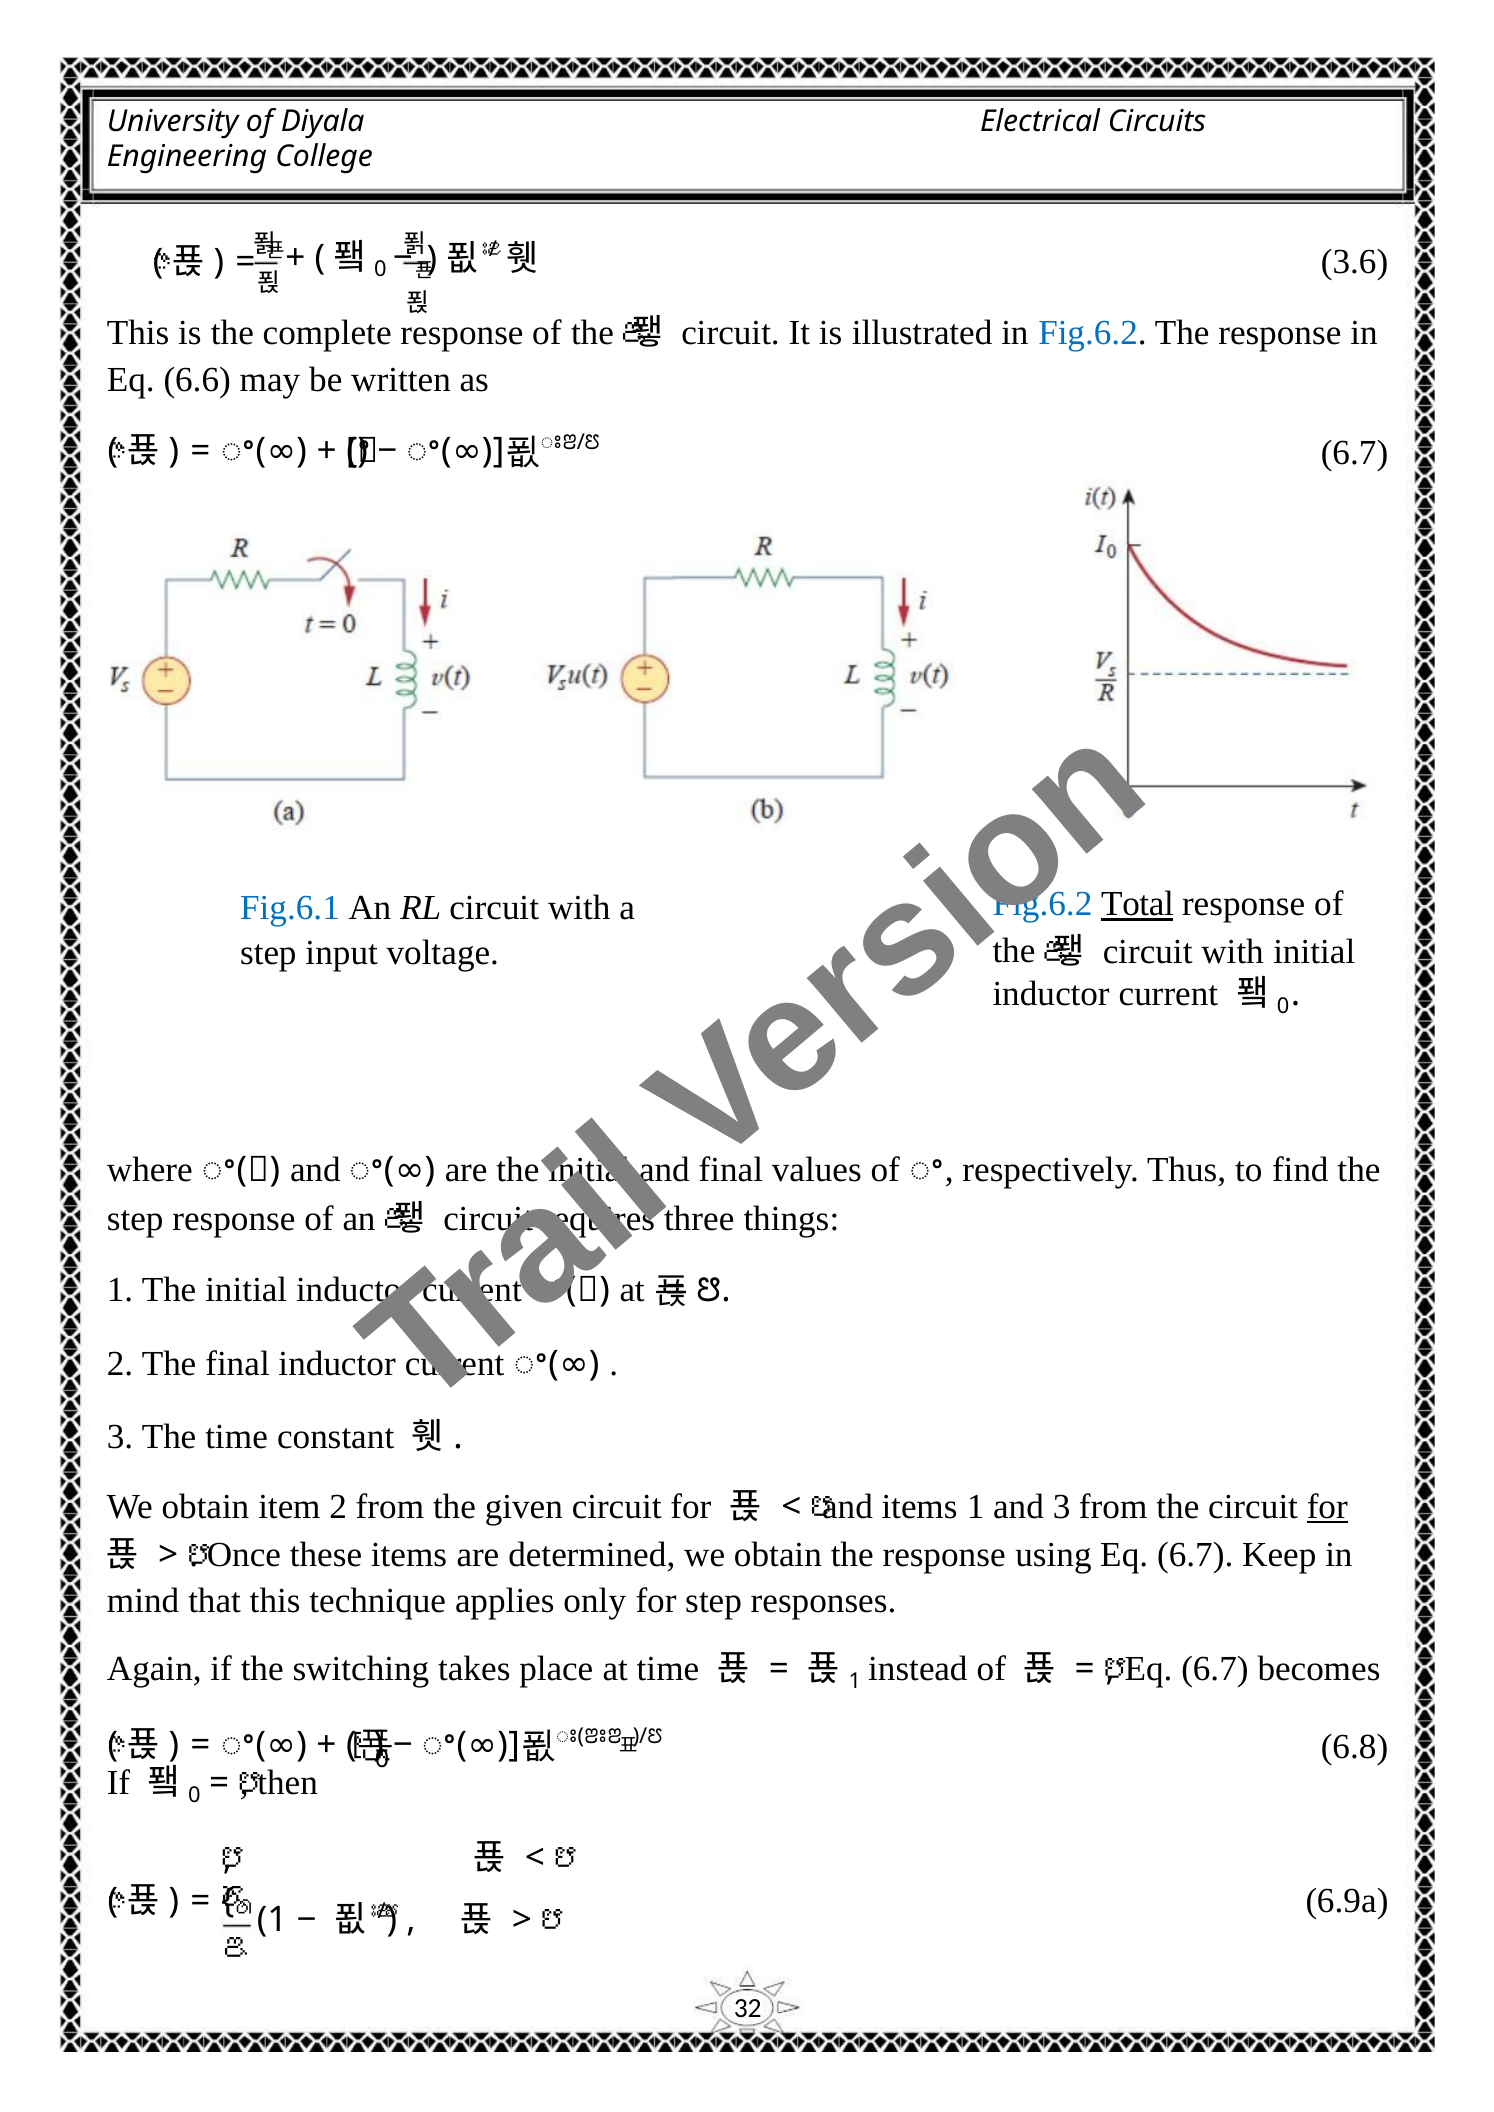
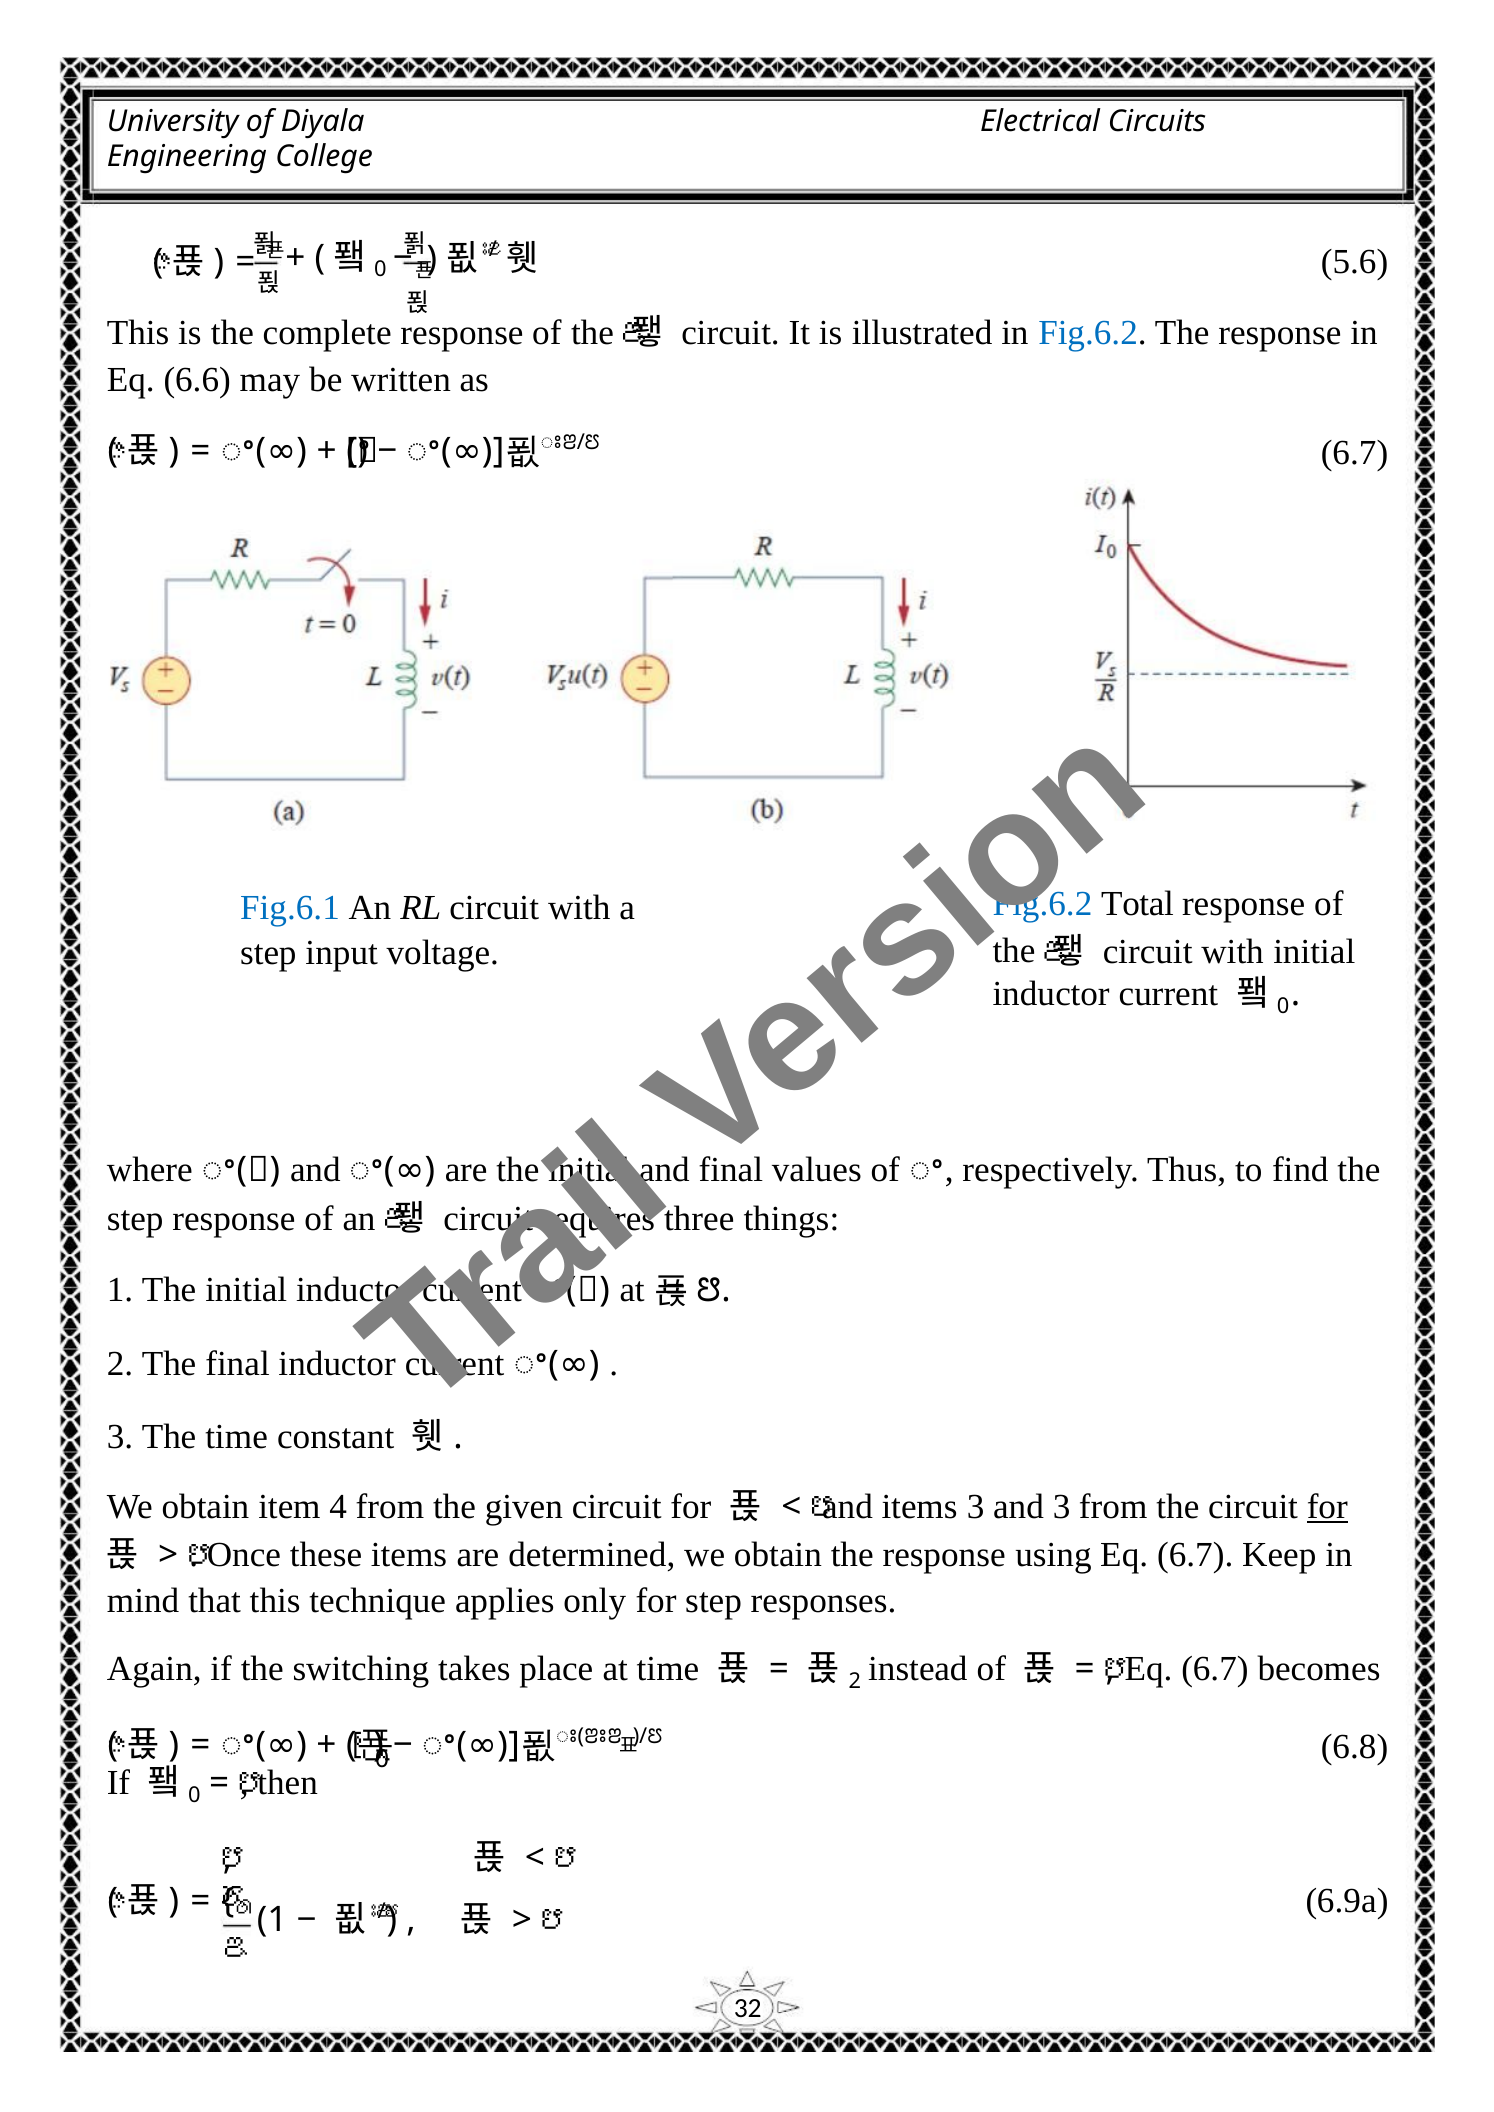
3.6: 3.6 -> 5.6
Total underline: present -> none
item 2: 2 -> 4
items 1: 1 -> 3
1 at (855, 1681): 1 -> 2
